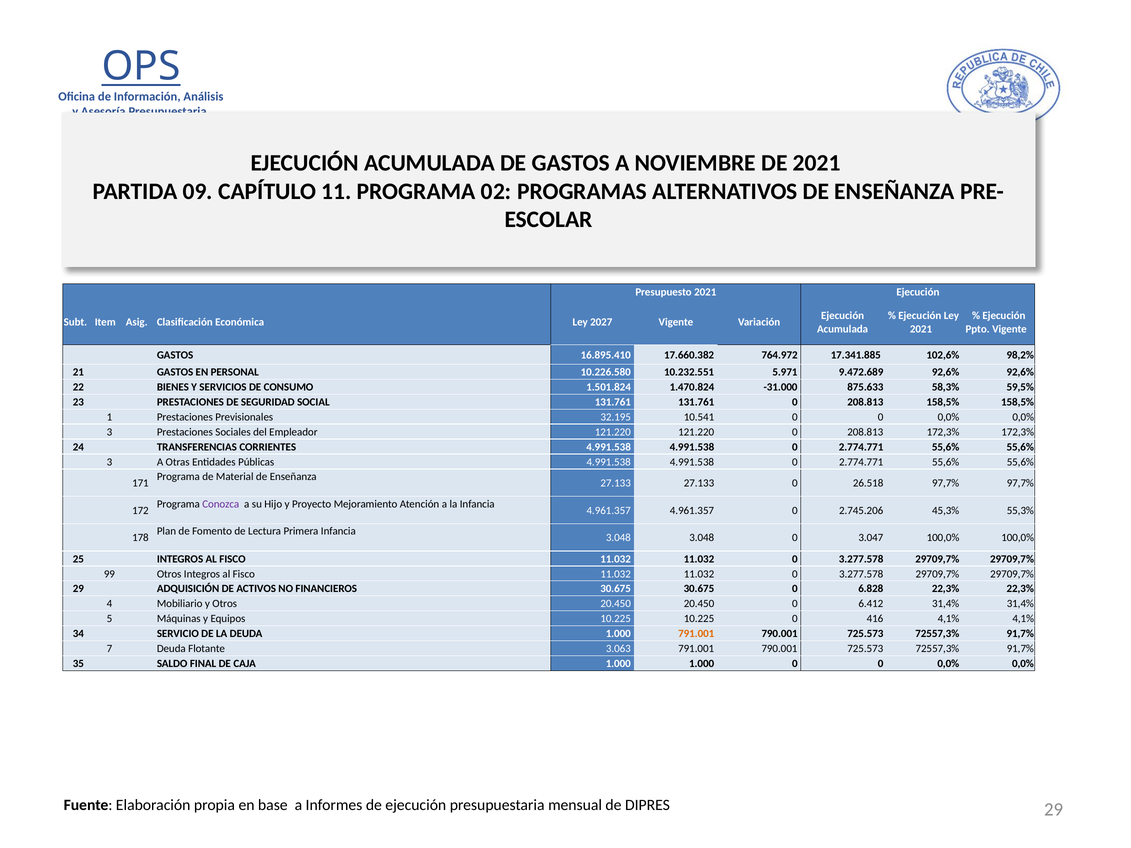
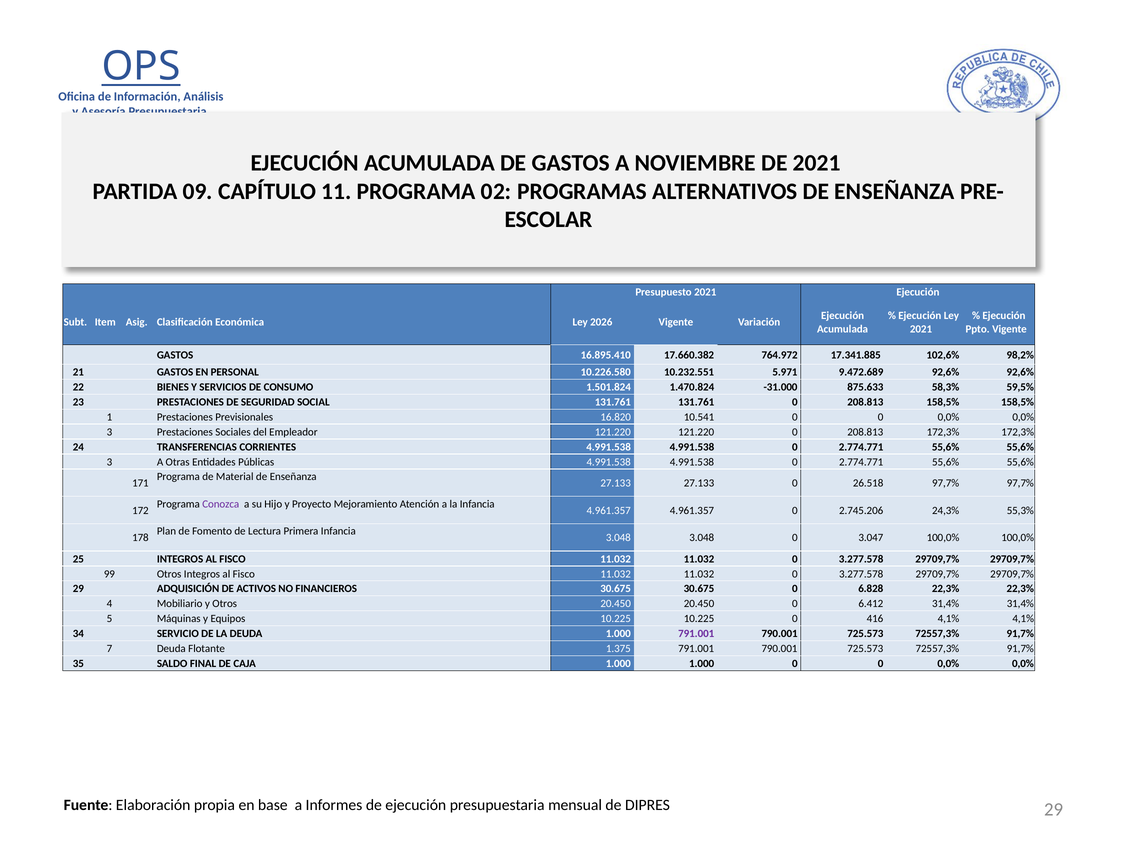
2027: 2027 -> 2026
32.195: 32.195 -> 16.820
45,3%: 45,3% -> 24,3%
791.001 at (696, 634) colour: orange -> purple
3.063: 3.063 -> 1.375
